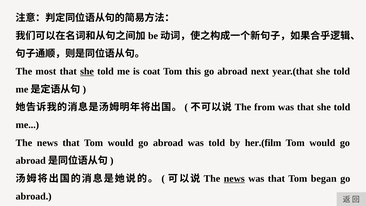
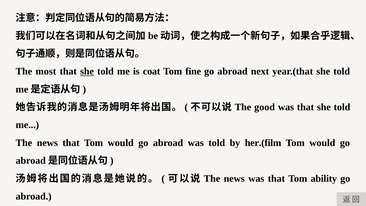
this: this -> fine
from: from -> good
news at (234, 178) underline: present -> none
began: began -> ability
